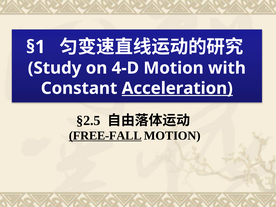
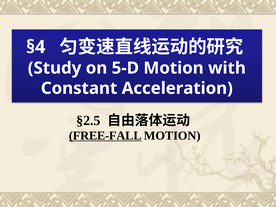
§1: §1 -> §4
4-D: 4-D -> 5-D
Acceleration underline: present -> none
